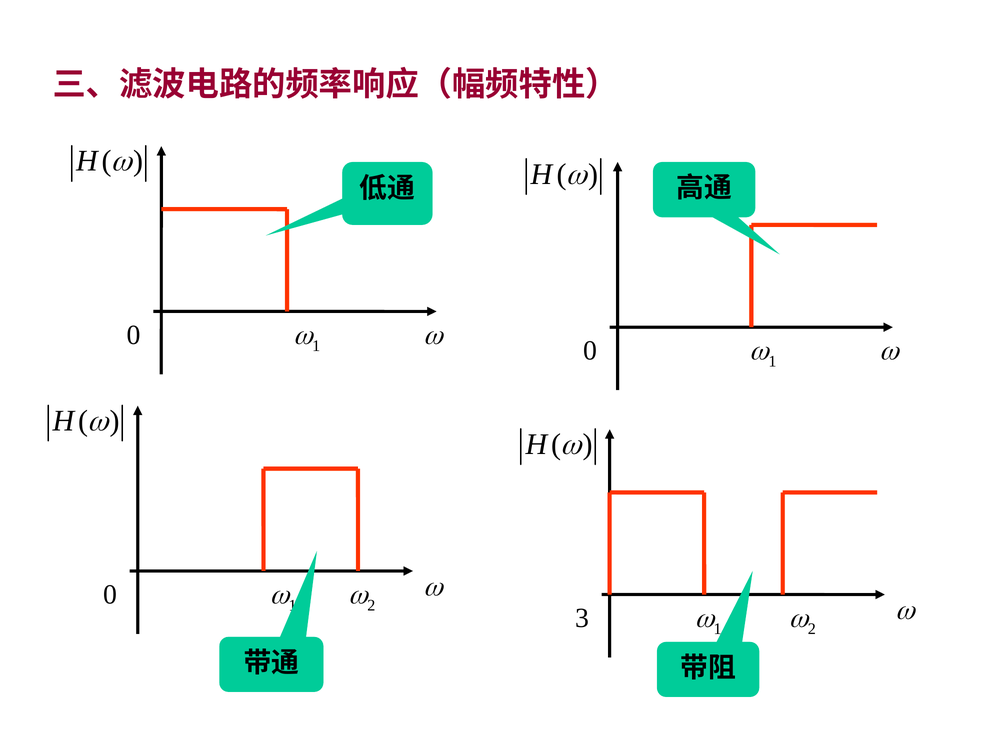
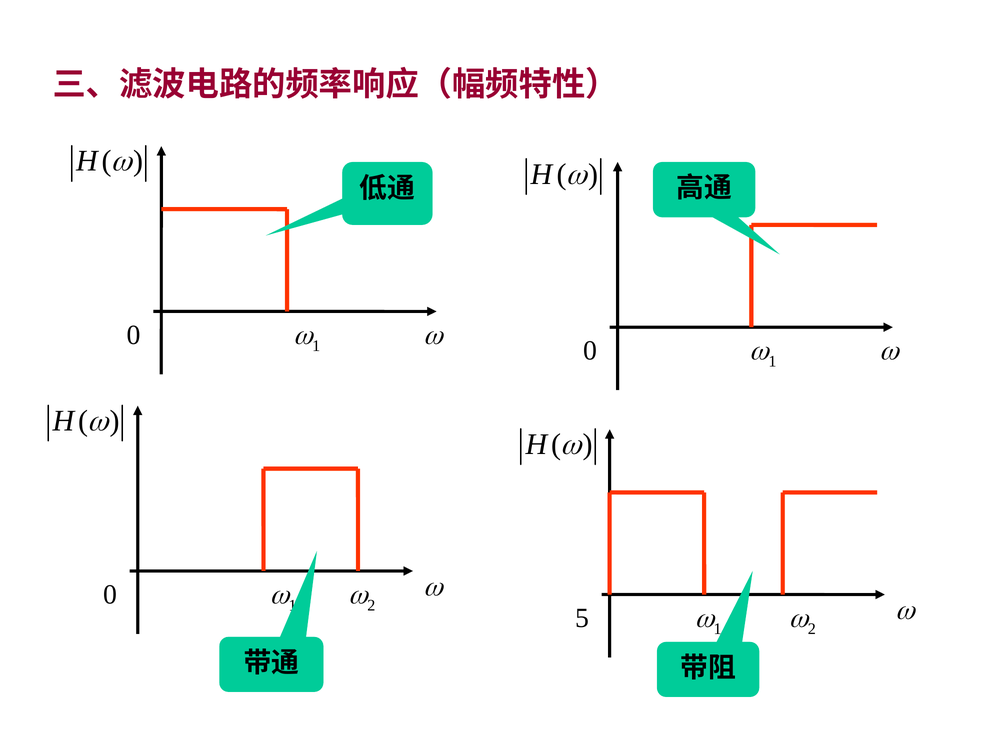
3: 3 -> 5
